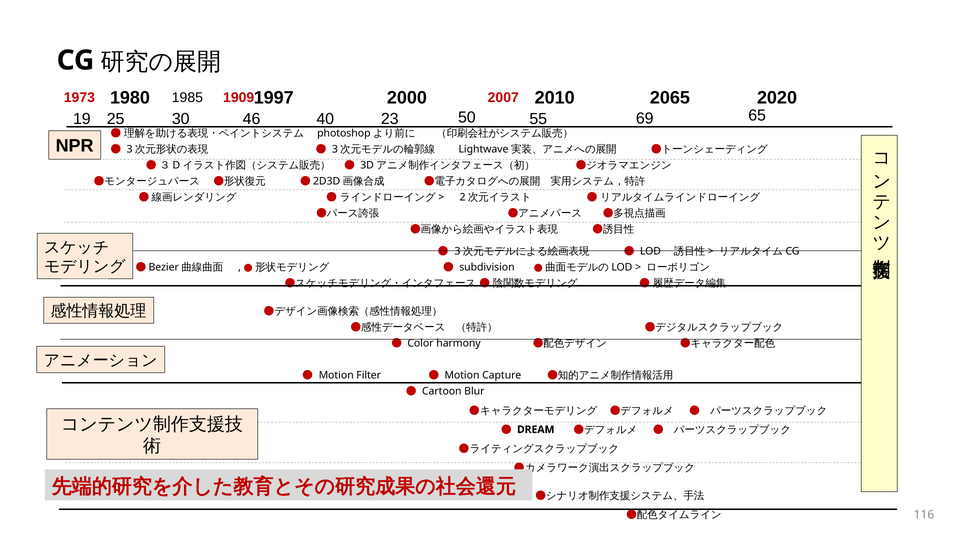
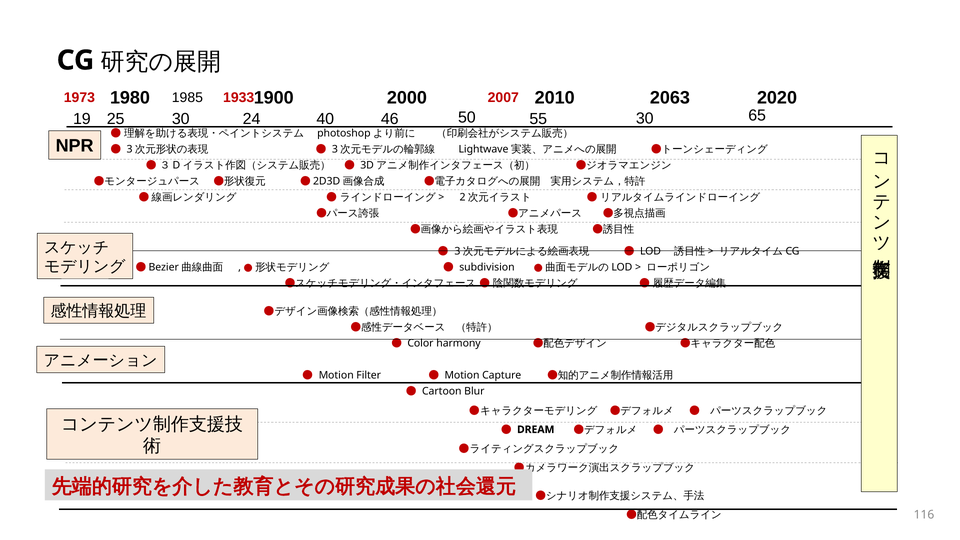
1997: 1997 -> 1900
2065: 2065 -> 2063
1909: 1909 -> 1933
46: 46 -> 24
23: 23 -> 46
25 69: 69 -> 30
